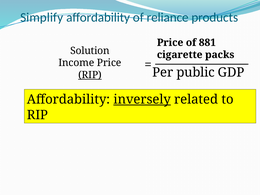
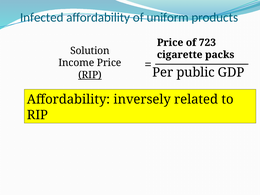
Simplify: Simplify -> Infected
reliance: reliance -> uniform
881: 881 -> 723
inversely underline: present -> none
